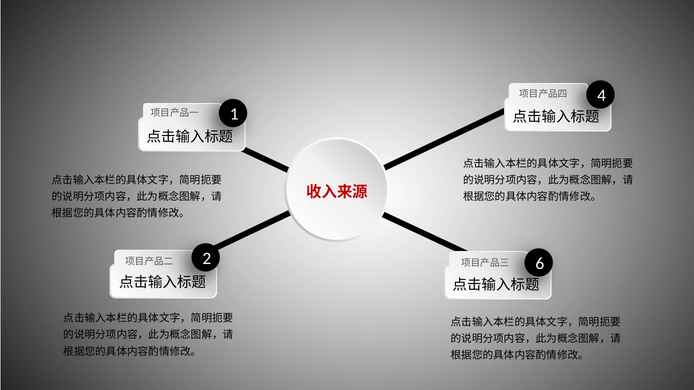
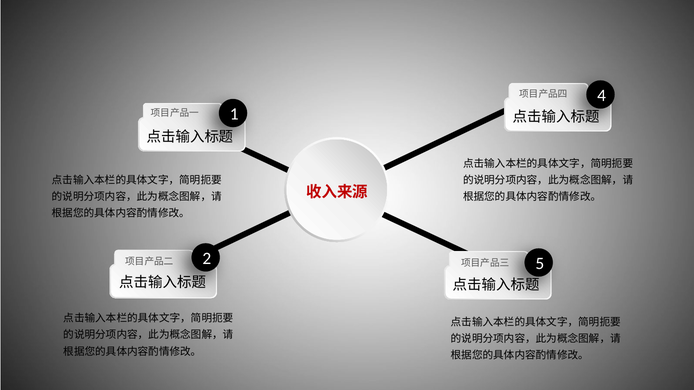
6: 6 -> 5
